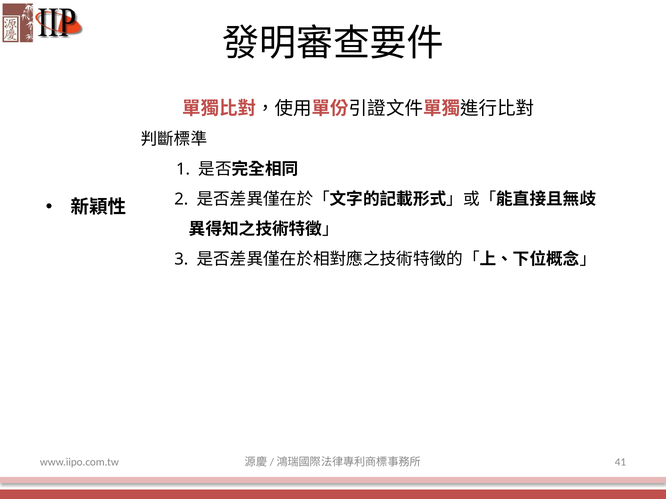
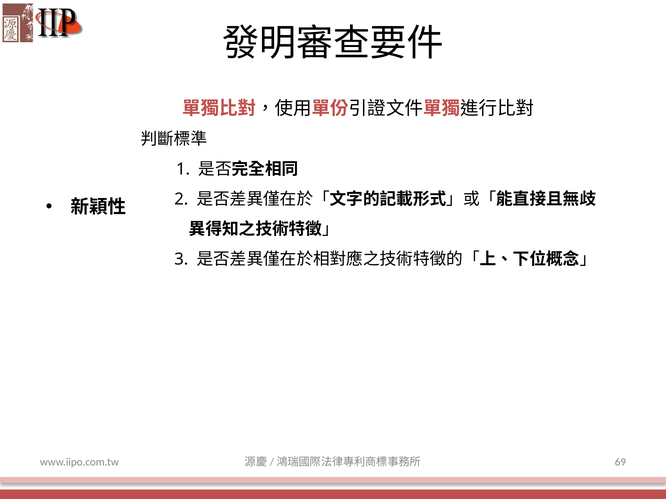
41: 41 -> 69
